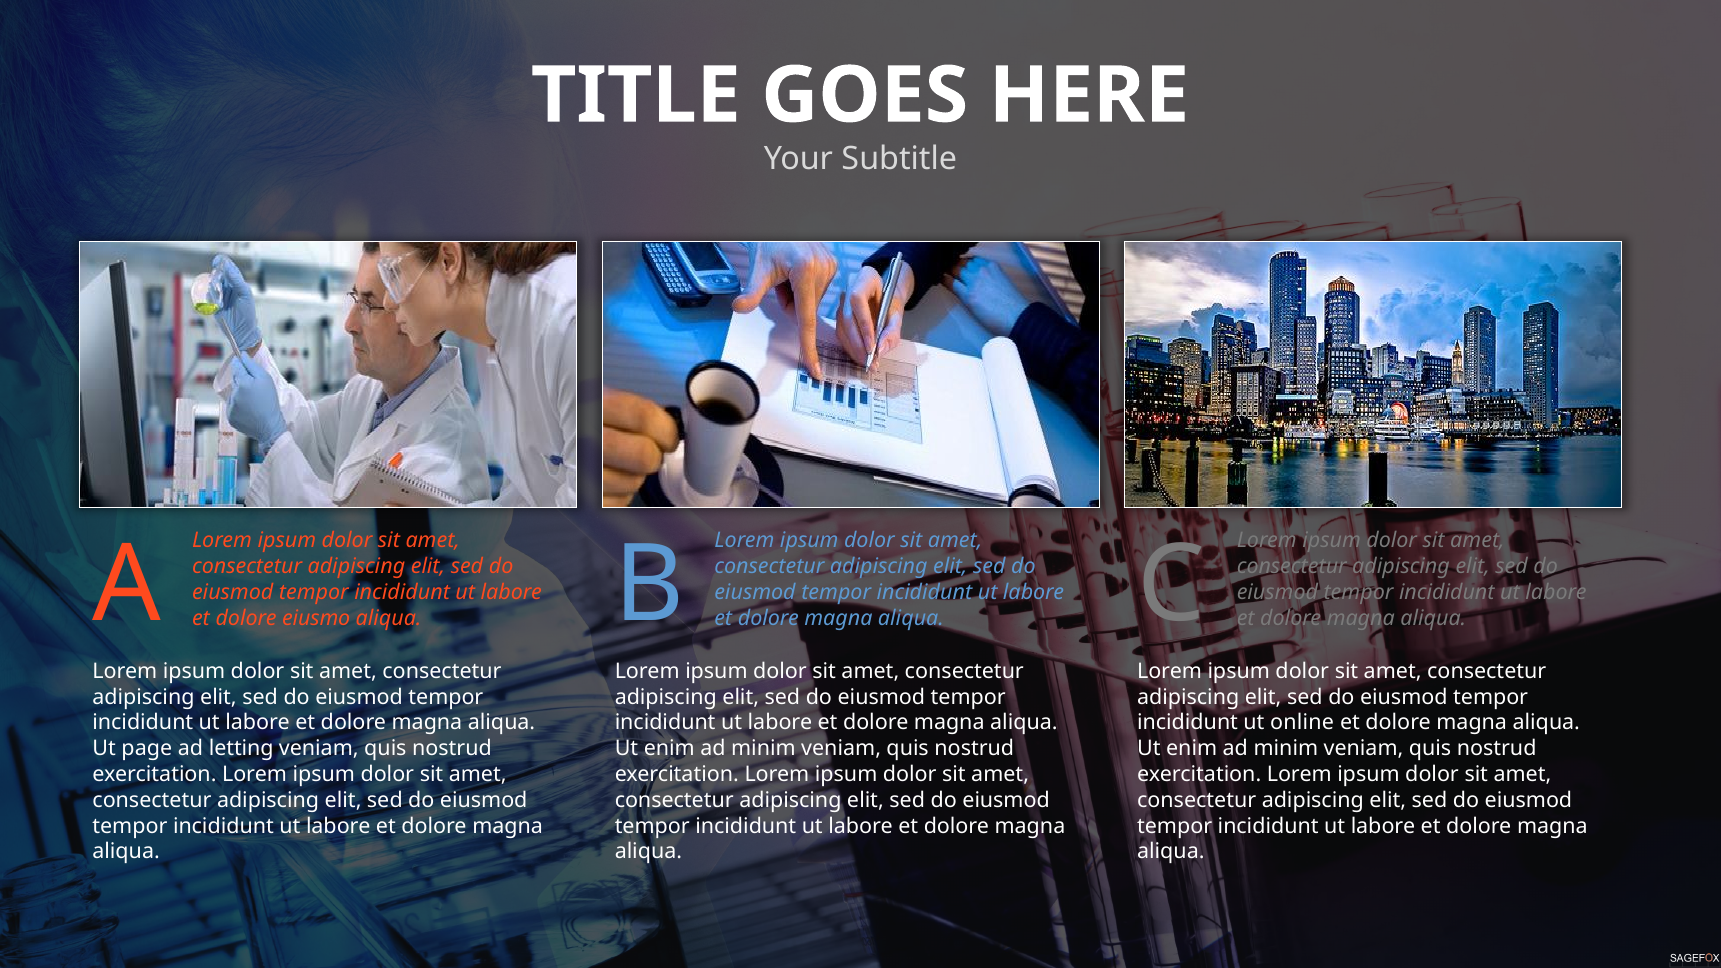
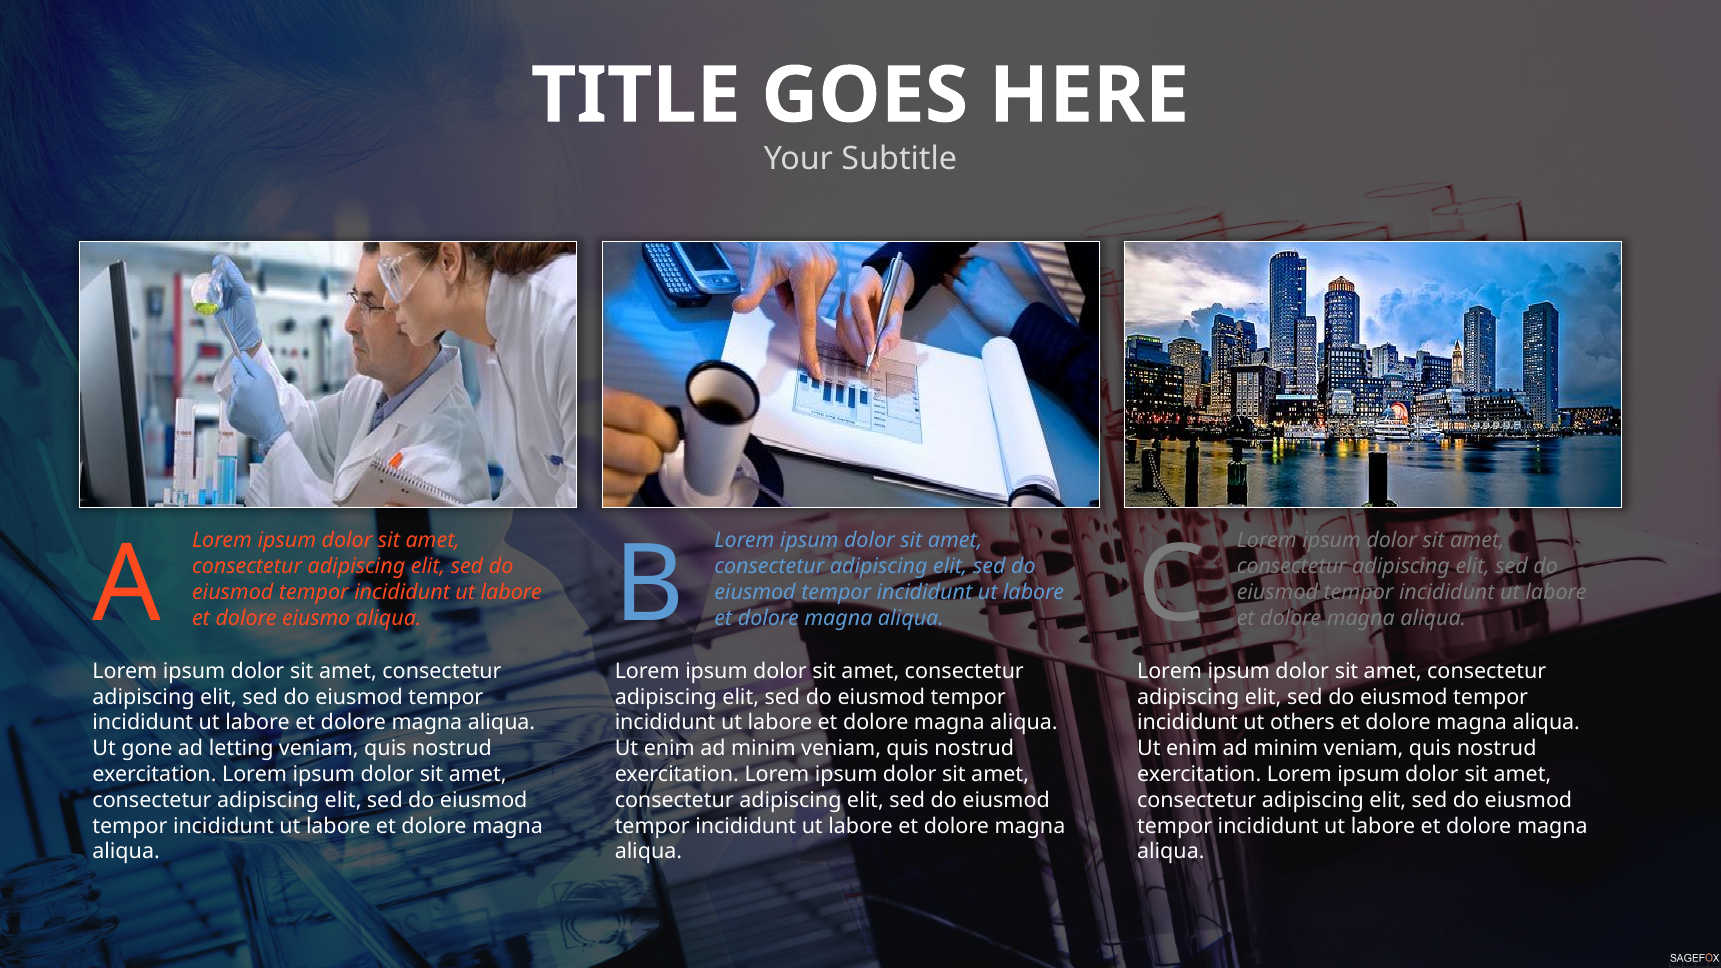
online: online -> others
page: page -> gone
